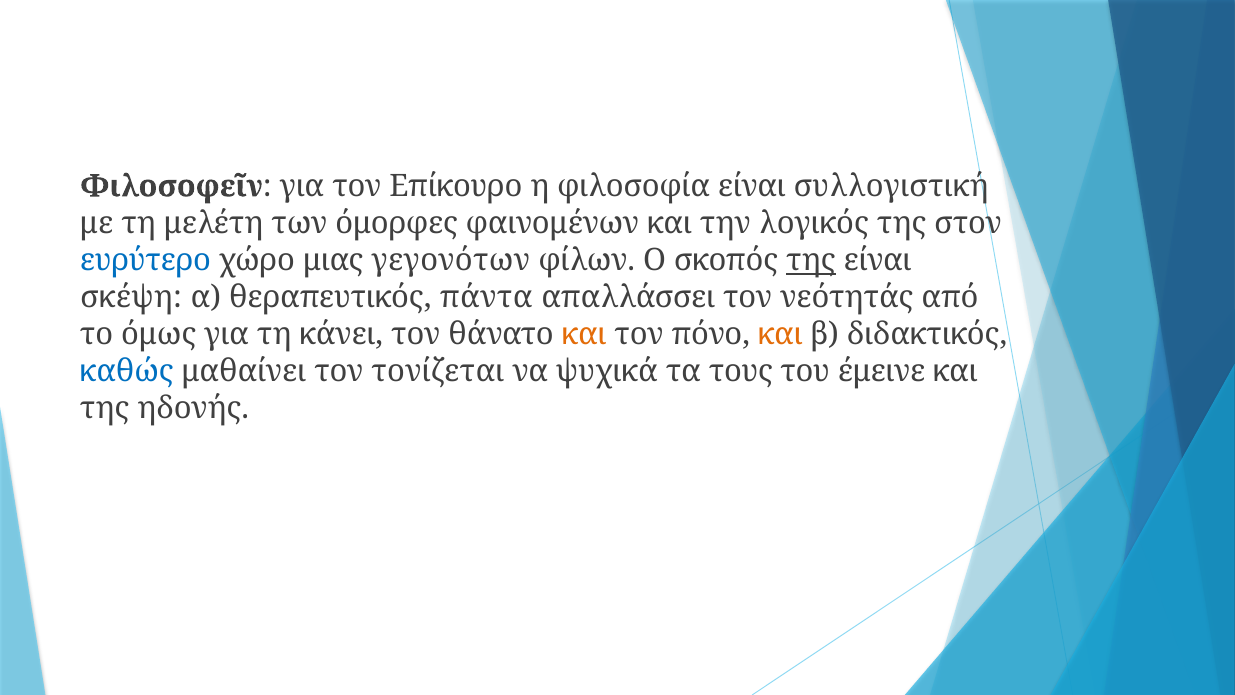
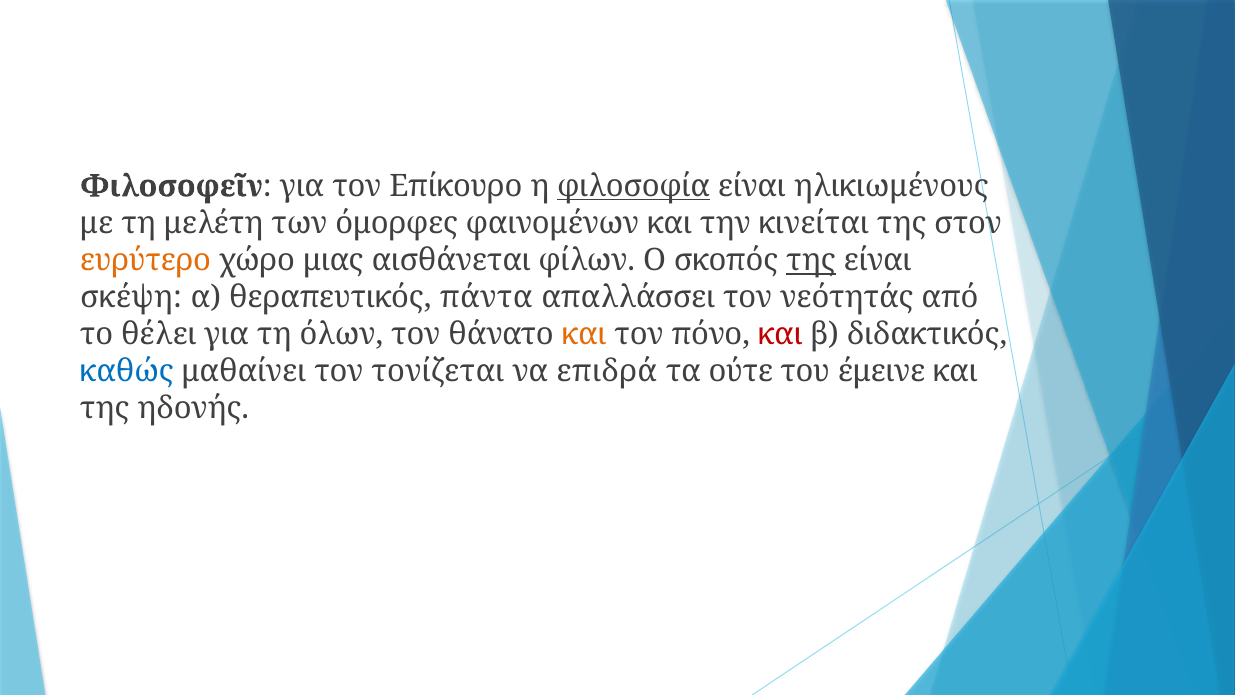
φιλοσοφία underline: none -> present
συλλογιστική: συλλογιστική -> ηλικιωμένους
λογικός: λογικός -> κινείται
ευρύτερο colour: blue -> orange
γεγονότων: γεγονότων -> αισθάνεται
όμως: όμως -> θέλει
κάνει: κάνει -> όλων
και at (780, 334) colour: orange -> red
ψυχικά: ψυχικά -> επιδρά
τους: τους -> ούτε
